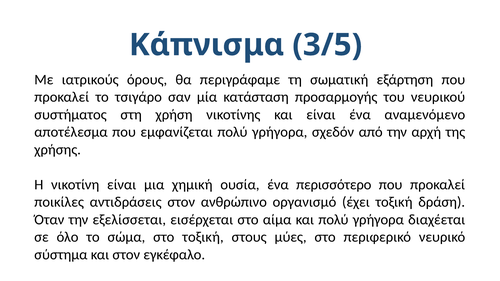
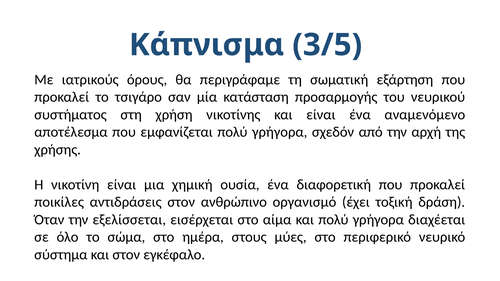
περισσότερο: περισσότερο -> διαφορετική
στο τοξική: τοξική -> ημέρα
